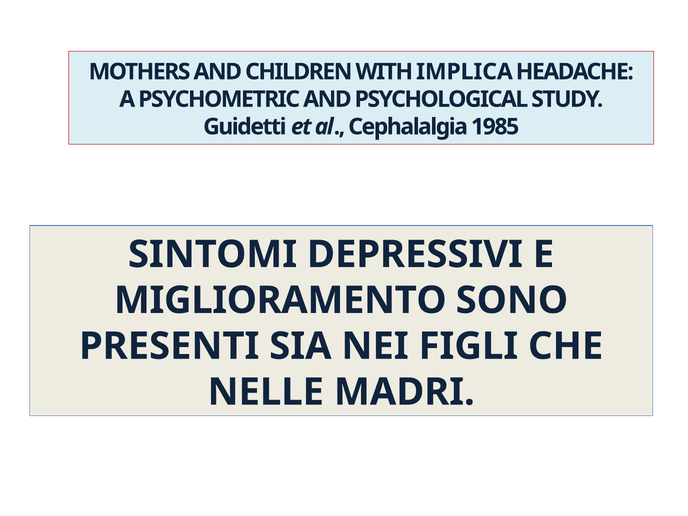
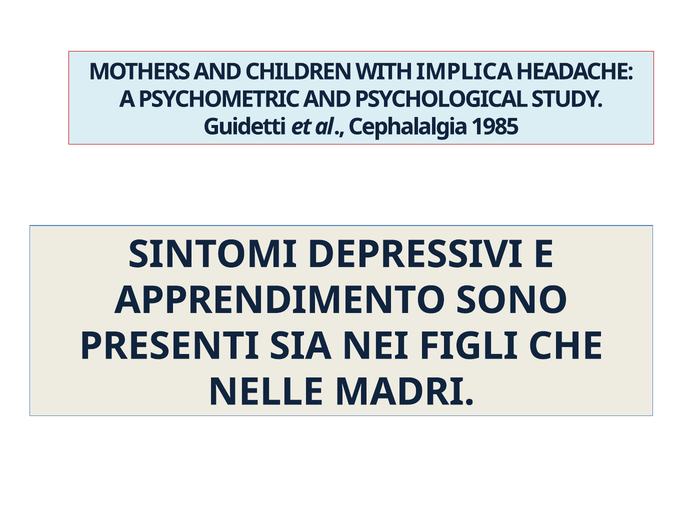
MIGLIORAMENTO: MIGLIORAMENTO -> APPRENDIMENTO
